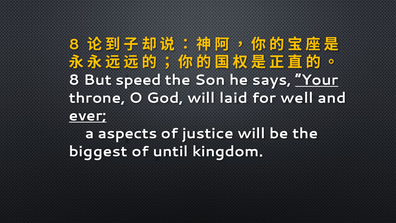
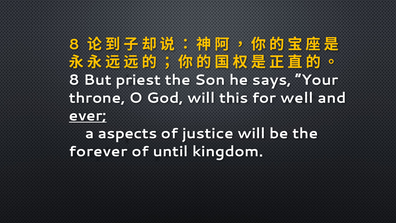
speed: speed -> priest
Your underline: present -> none
laid: laid -> this
biggest: biggest -> forever
